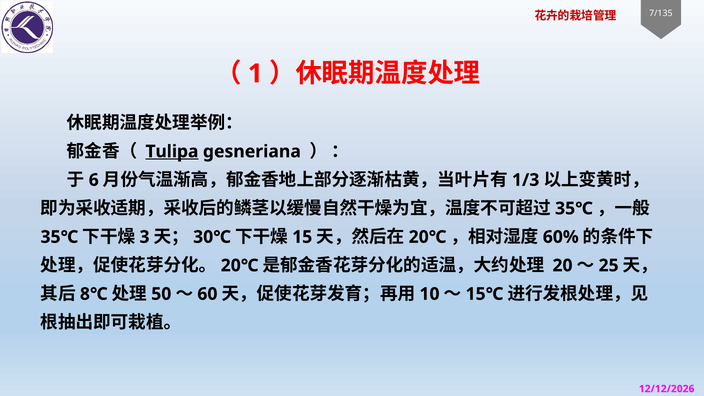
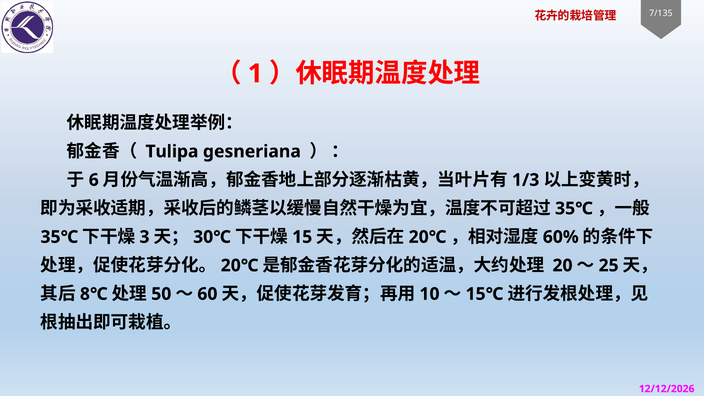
Tulipa underline: present -> none
